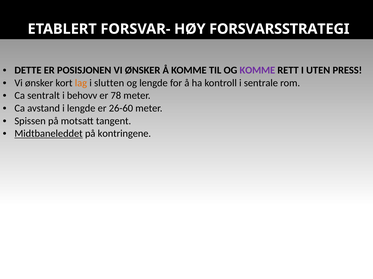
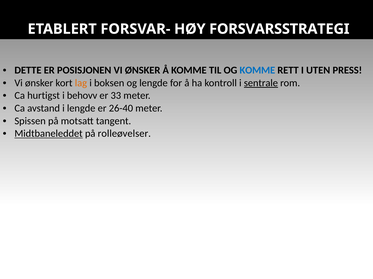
KOMME at (257, 70) colour: purple -> blue
slutten: slutten -> boksen
sentrale underline: none -> present
sentralt: sentralt -> hurtigst
78: 78 -> 33
26-60: 26-60 -> 26-40
kontringene: kontringene -> rolleøvelser
